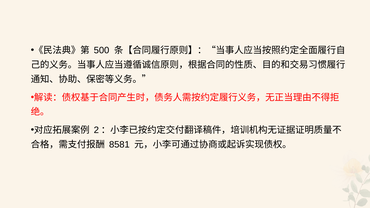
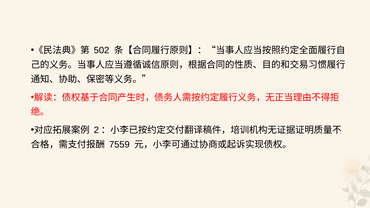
500: 500 -> 502
8581: 8581 -> 7559
